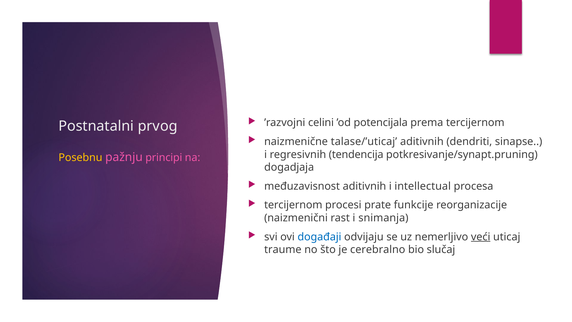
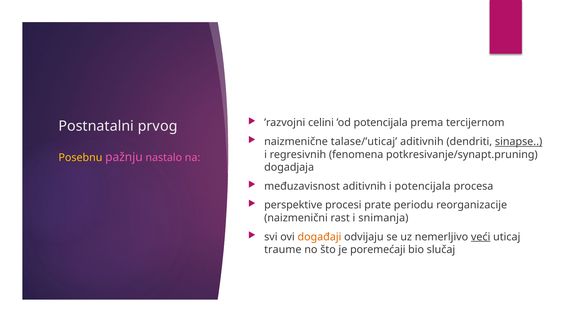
sinapse underline: none -> present
tendencija: tendencija -> fenomena
principi: principi -> nastalo
i intellectual: intellectual -> potencijala
tercijernom at (293, 205): tercijernom -> perspektive
funkcije: funkcije -> periodu
događaji colour: blue -> orange
cerebralno: cerebralno -> poremećaji
